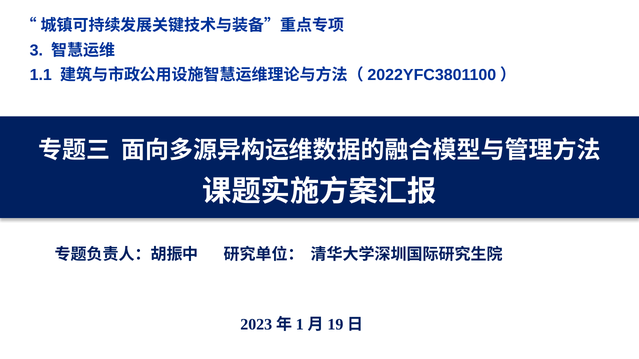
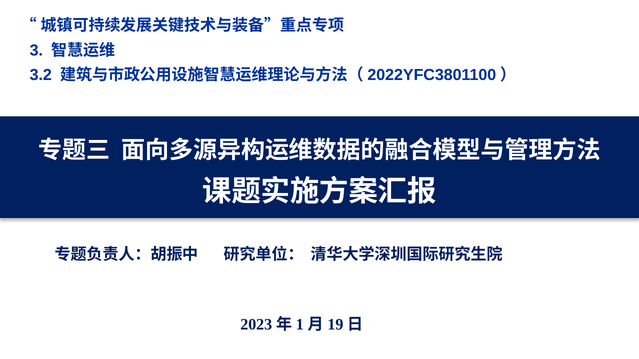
1.1: 1.1 -> 3.2
